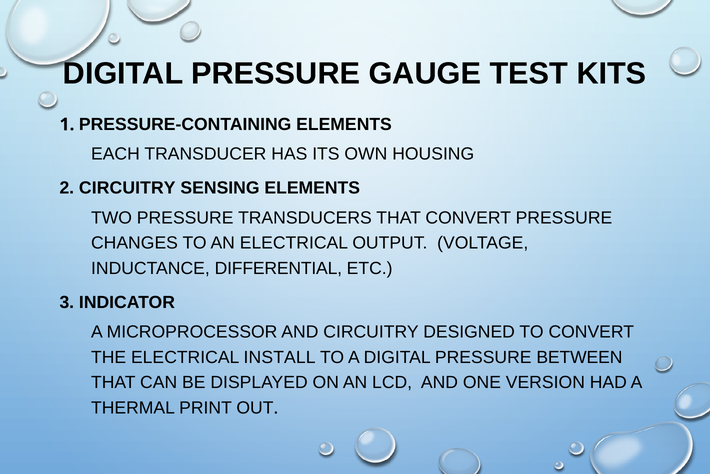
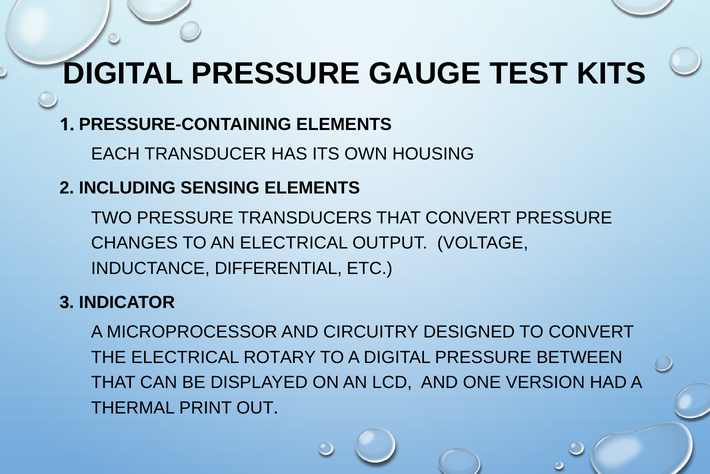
2 CIRCUITRY: CIRCUITRY -> INCLUDING
INSTALL: INSTALL -> ROTARY
